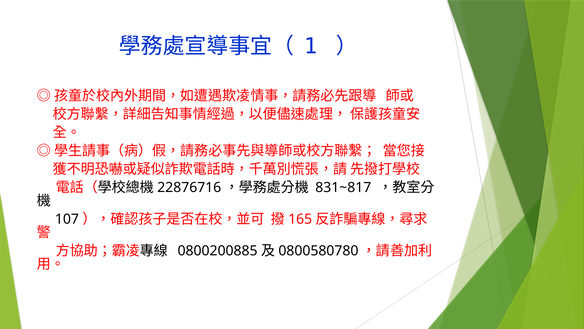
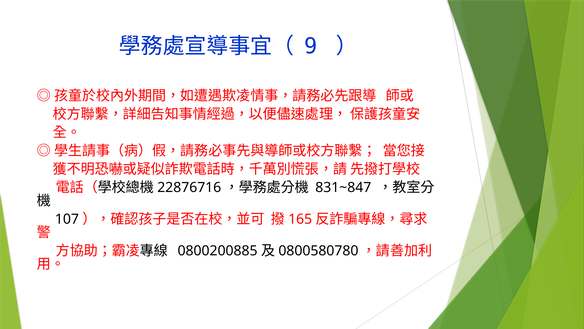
1: 1 -> 9
831~817: 831~817 -> 831~847
